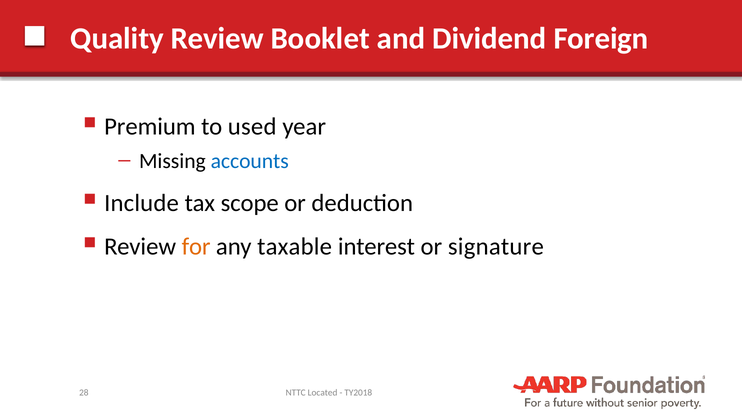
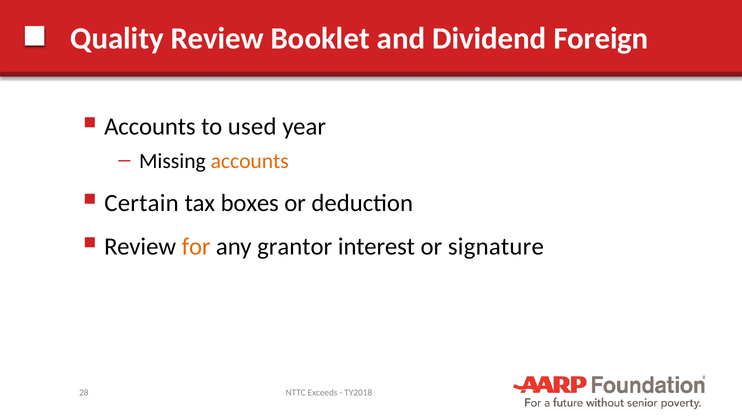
Premium at (150, 127): Premium -> Accounts
accounts at (250, 161) colour: blue -> orange
Include: Include -> Certain
scope: scope -> boxes
taxable: taxable -> grantor
Located: Located -> Exceeds
